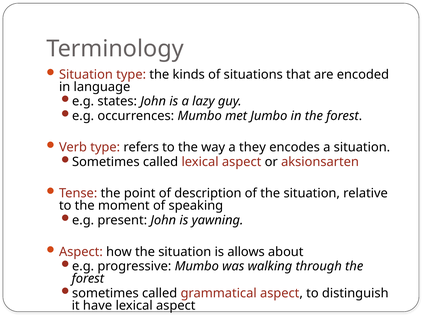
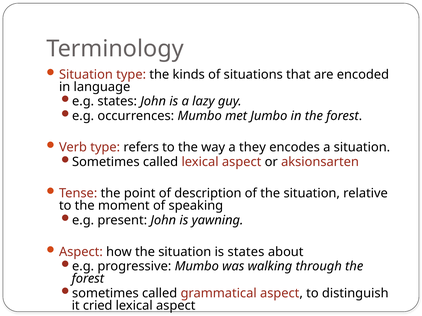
is allows: allows -> states
have: have -> cried
